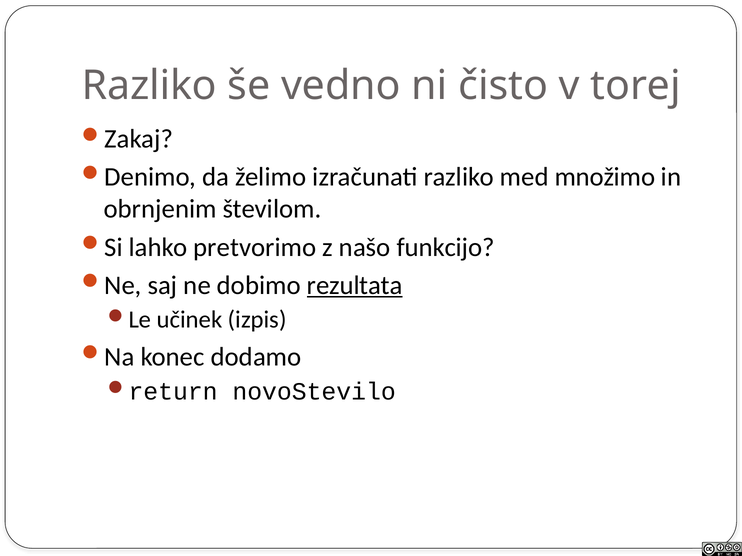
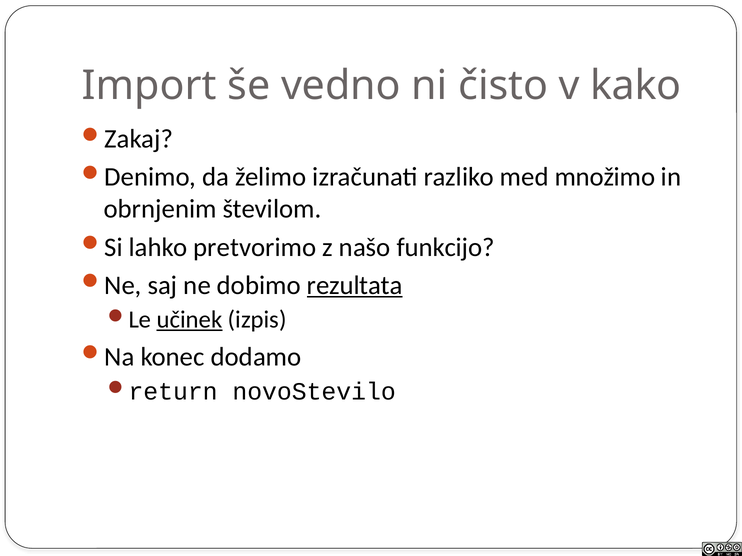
Razliko at (149, 86): Razliko -> Import
torej: torej -> kako
učinek underline: none -> present
